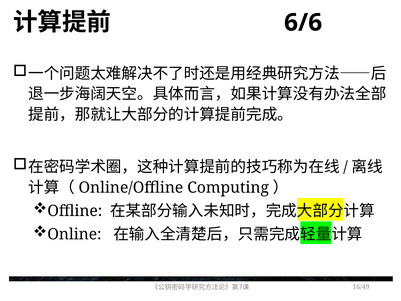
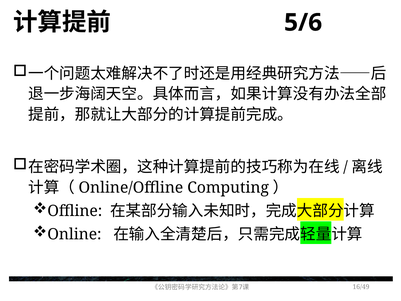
6/6: 6/6 -> 5/6
